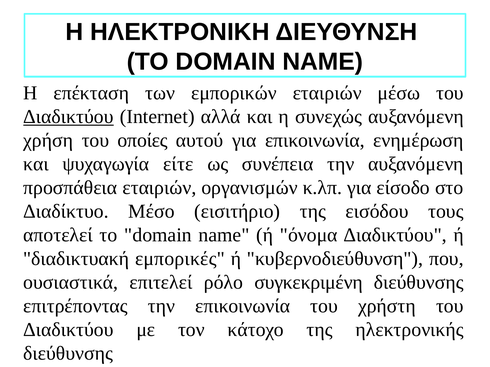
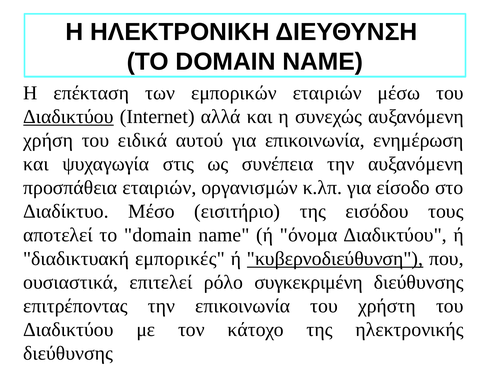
οποίες: οποίες -> ειδικά
είτε: είτε -> στις
κυβερνοδιεύθυνση underline: none -> present
